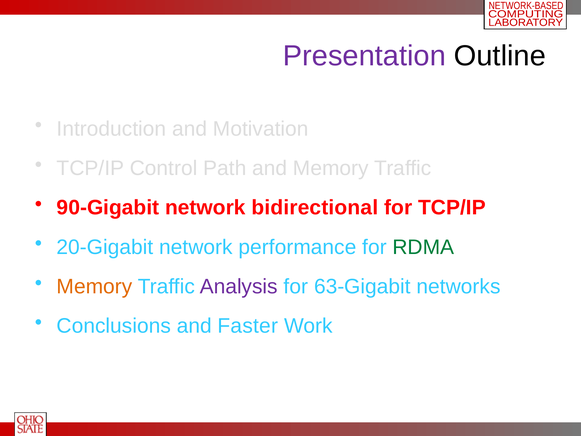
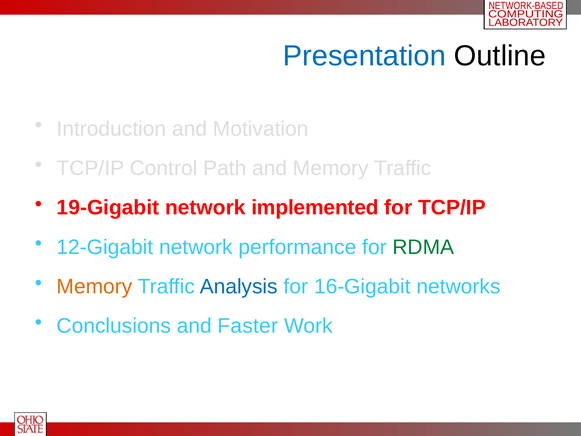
Presentation colour: purple -> blue
90-Gigabit: 90-Gigabit -> 19-Gigabit
bidirectional: bidirectional -> implemented
20-Gigabit: 20-Gigabit -> 12-Gigabit
Analysis colour: purple -> blue
63-Gigabit: 63-Gigabit -> 16-Gigabit
